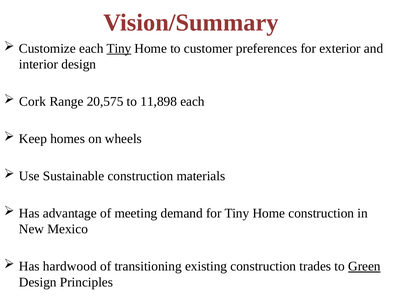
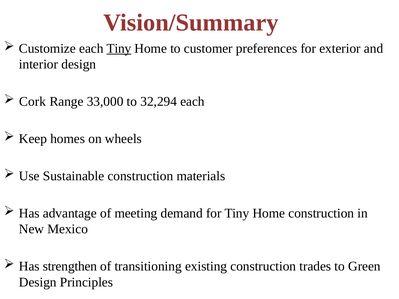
20,575: 20,575 -> 33,000
11,898: 11,898 -> 32,294
hardwood: hardwood -> strengthen
Green underline: present -> none
